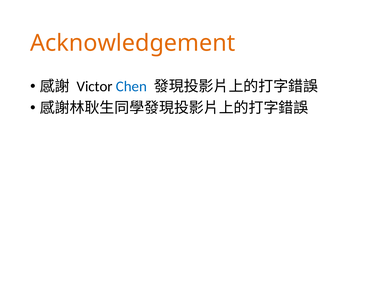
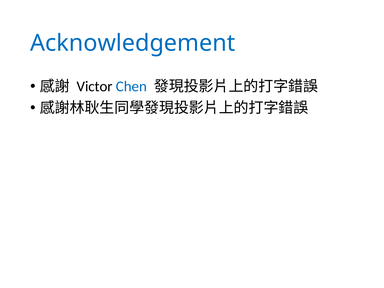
Acknowledgement colour: orange -> blue
